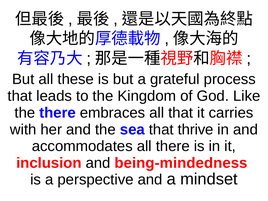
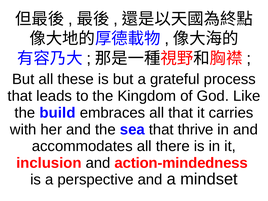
the there: there -> build
being-mindedness: being-mindedness -> action-mindedness
